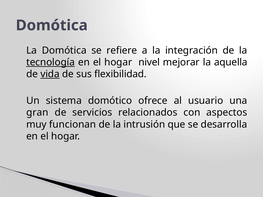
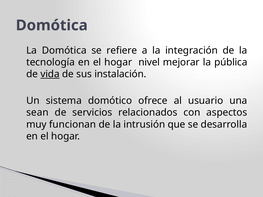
tecnología underline: present -> none
aquella: aquella -> pública
flexibilidad: flexibilidad -> instalación
gran: gran -> sean
